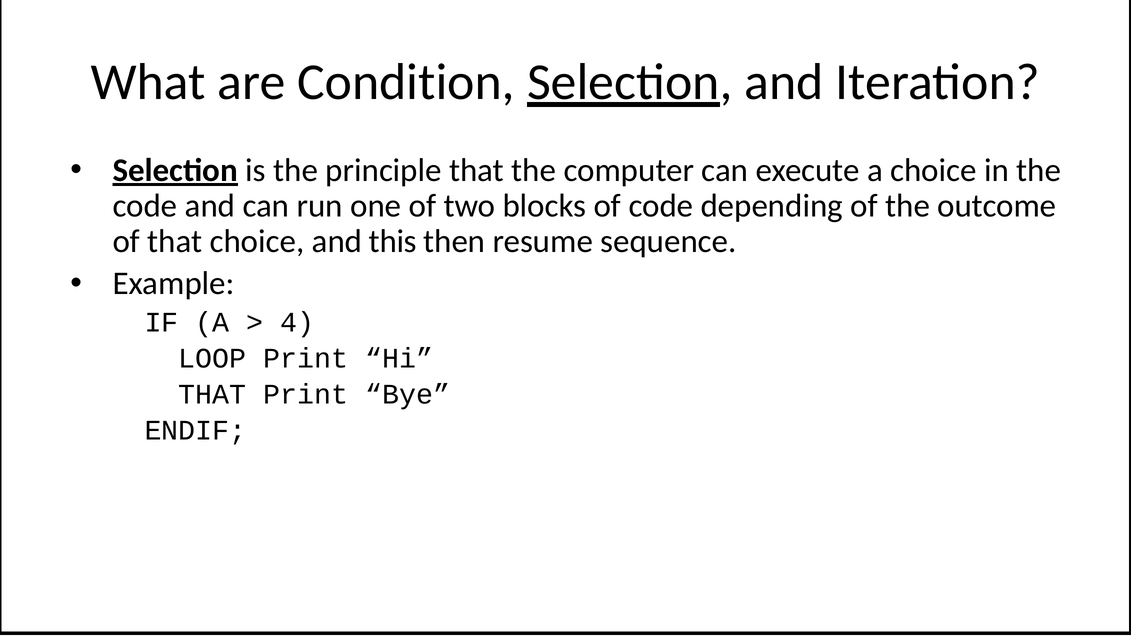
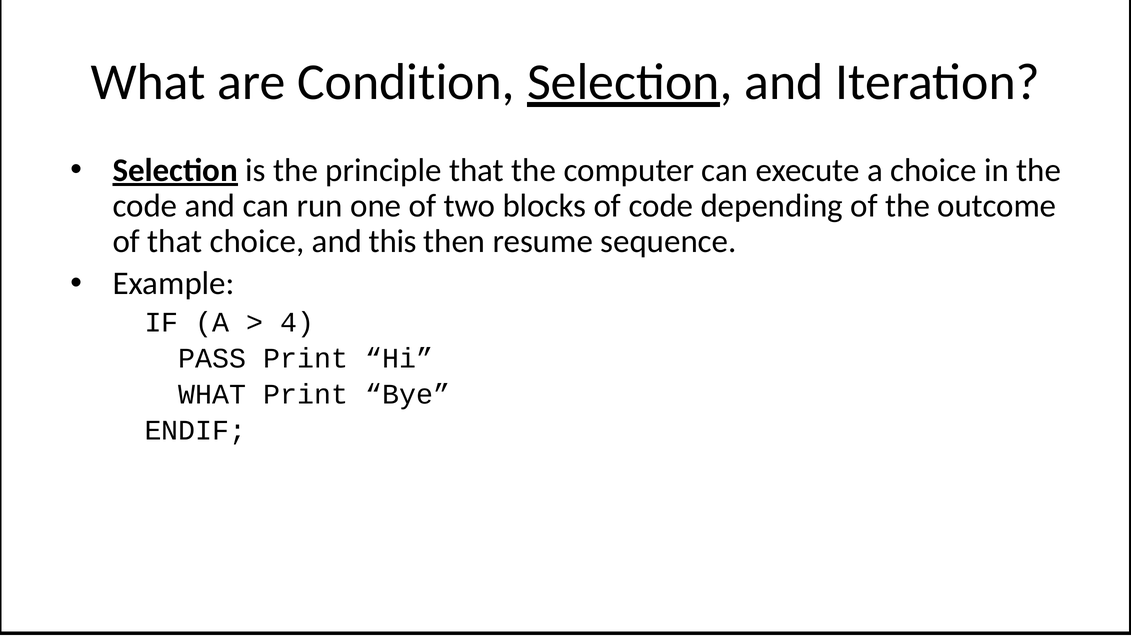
LOOP: LOOP -> PASS
THAT at (212, 395): THAT -> WHAT
